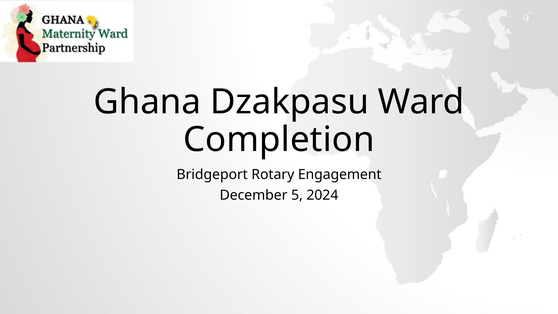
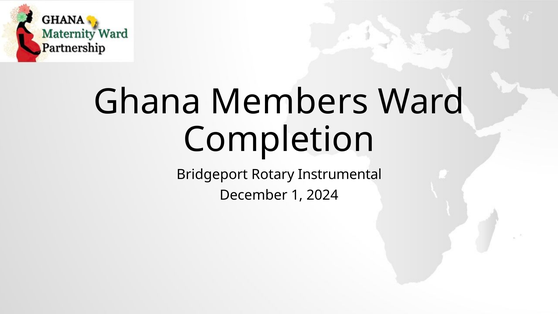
Dzakpasu: Dzakpasu -> Members
Engagement: Engagement -> Instrumental
5: 5 -> 1
